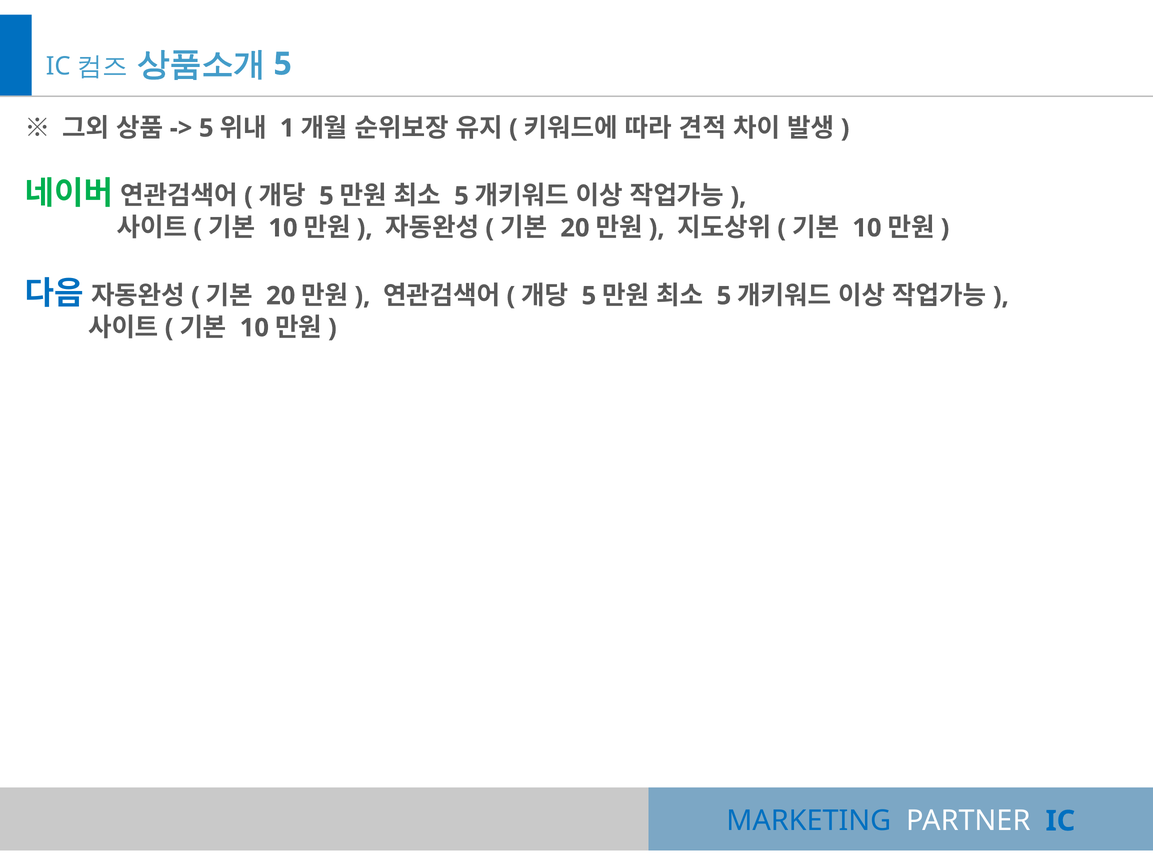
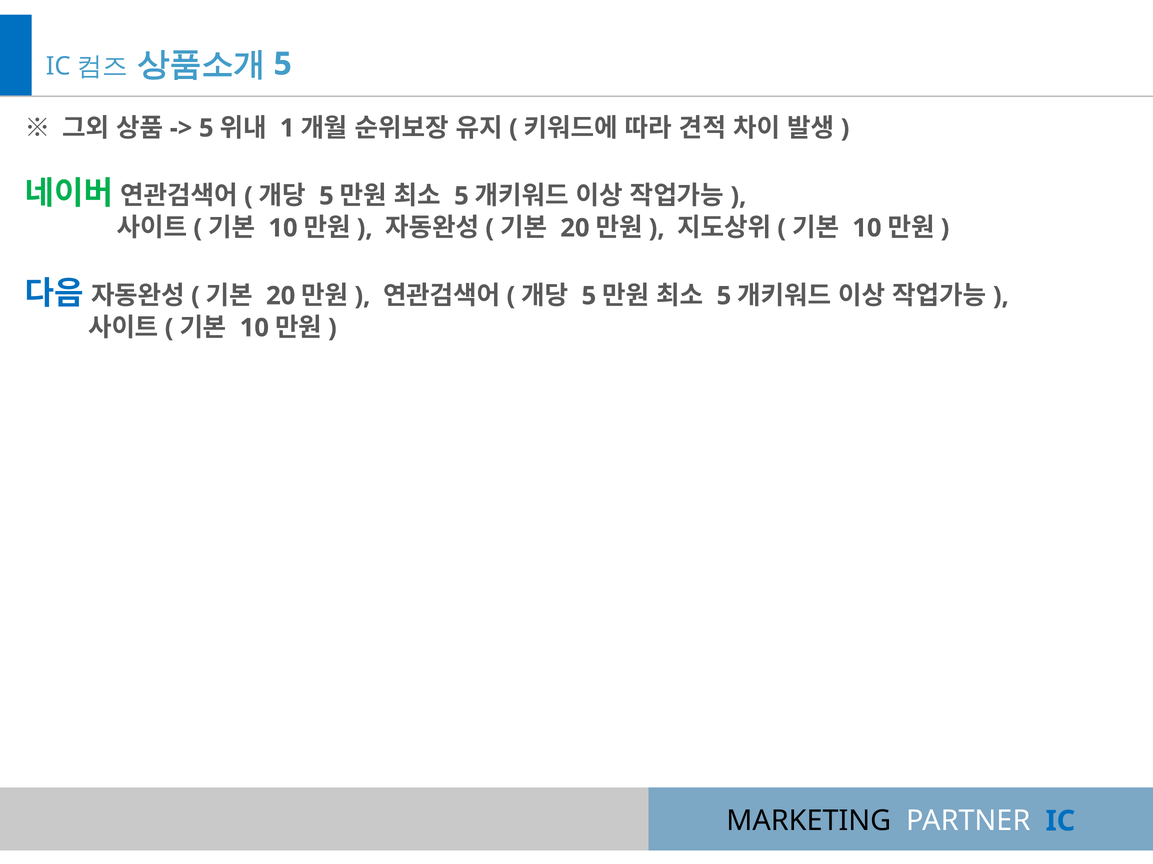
MARKETING colour: blue -> black
